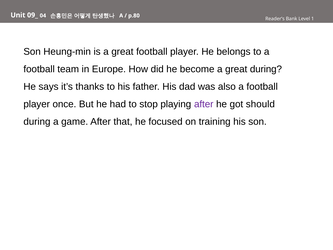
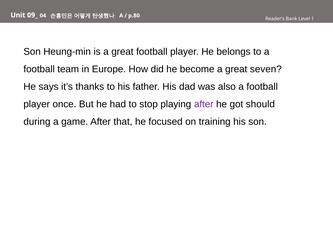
great during: during -> seven
